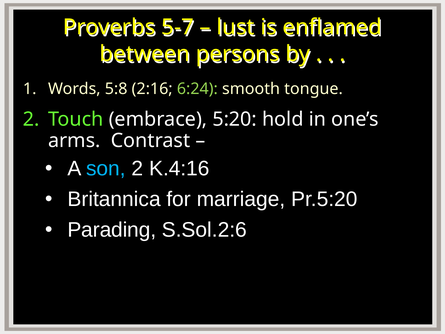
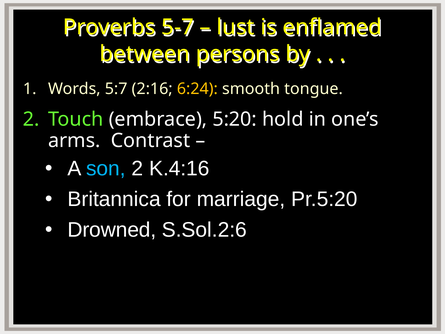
5:8: 5:8 -> 5:7
6:24 colour: light green -> yellow
Parading: Parading -> Drowned
